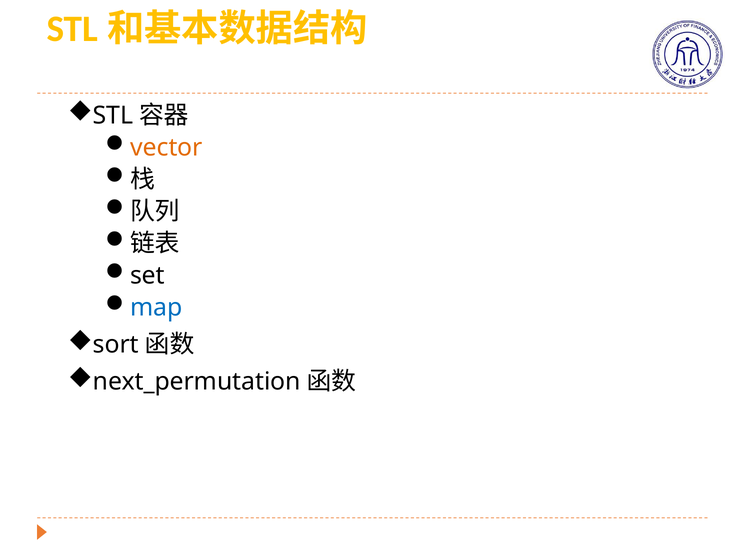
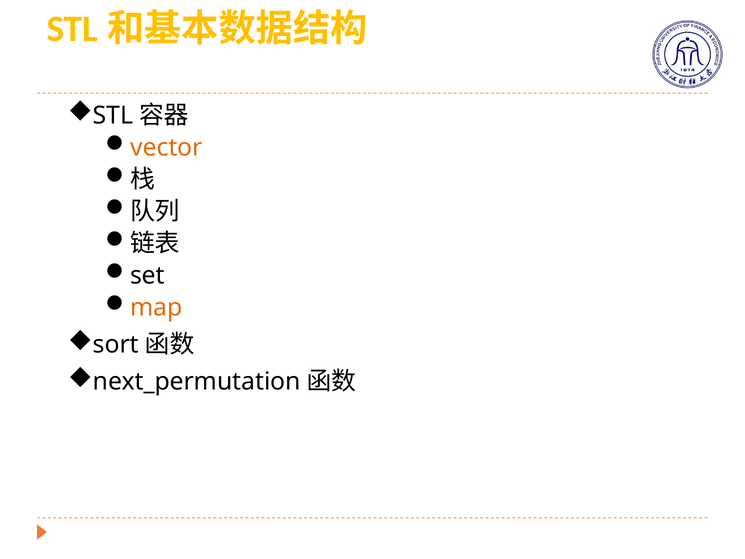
map colour: blue -> orange
